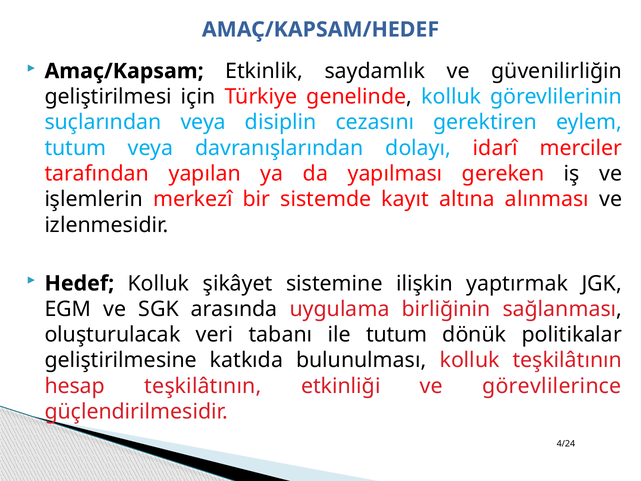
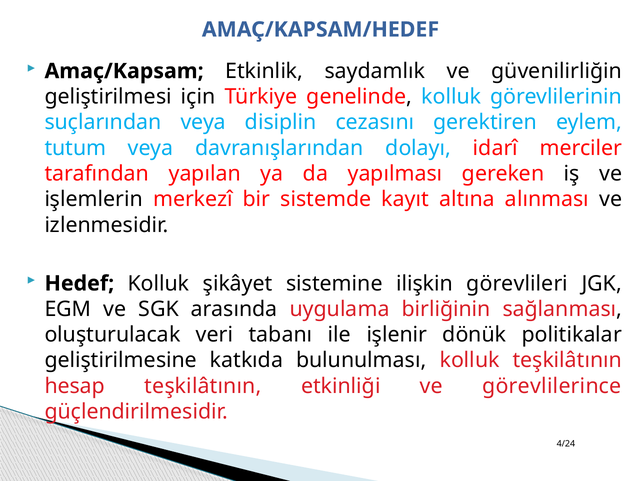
yaptırmak: yaptırmak -> görevlileri
ile tutum: tutum -> işlenir
